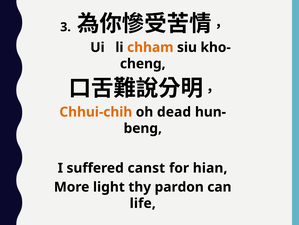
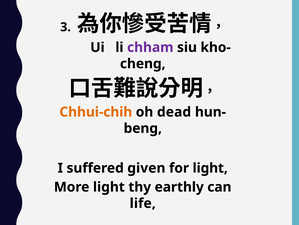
chham colour: orange -> purple
canst: canst -> given
for hian: hian -> light
pardon: pardon -> earthly
